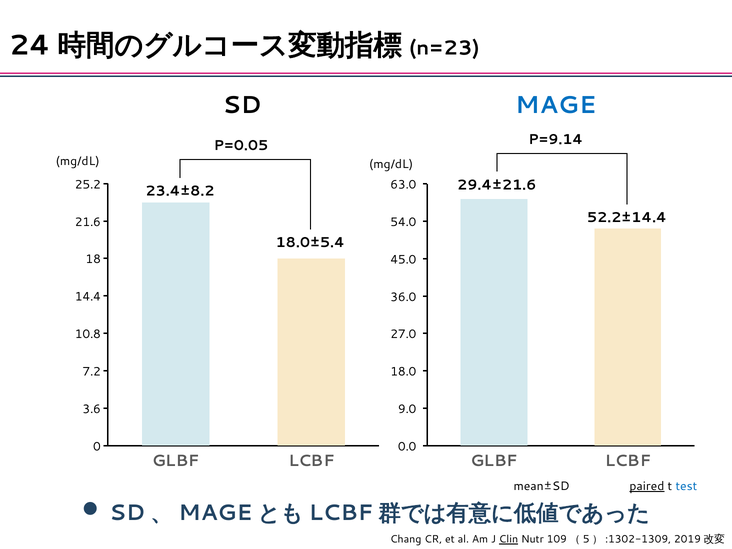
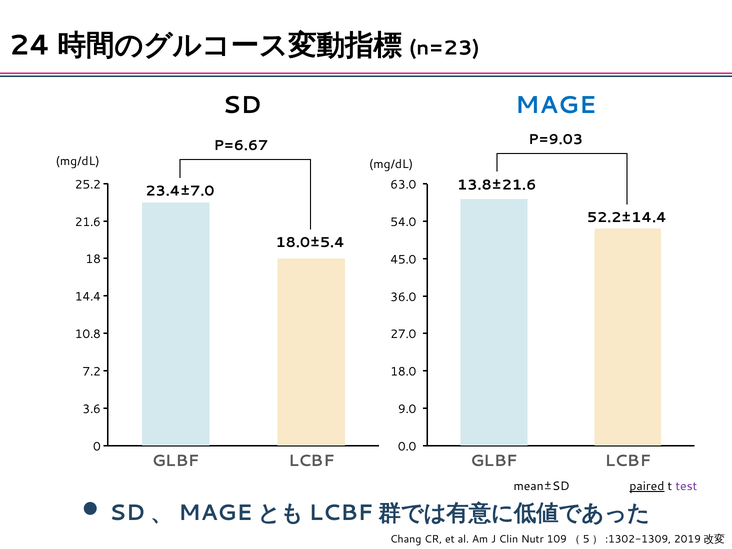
P=9.14: P=9.14 -> P=9.03
P=0.05: P=0.05 -> P=6.67
23.4±8.2: 23.4±8.2 -> 23.4±7.0
29.4±21.6: 29.4±21.6 -> 13.8±21.6
test colour: blue -> purple
Clin underline: present -> none
